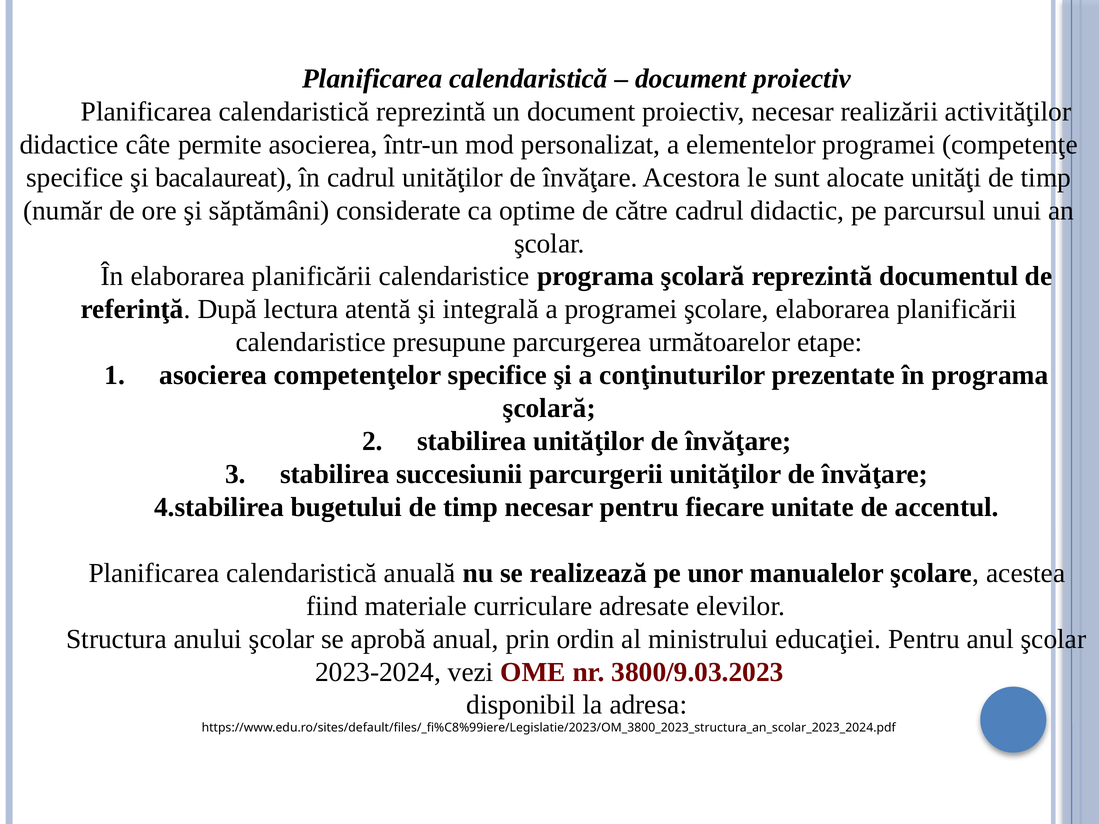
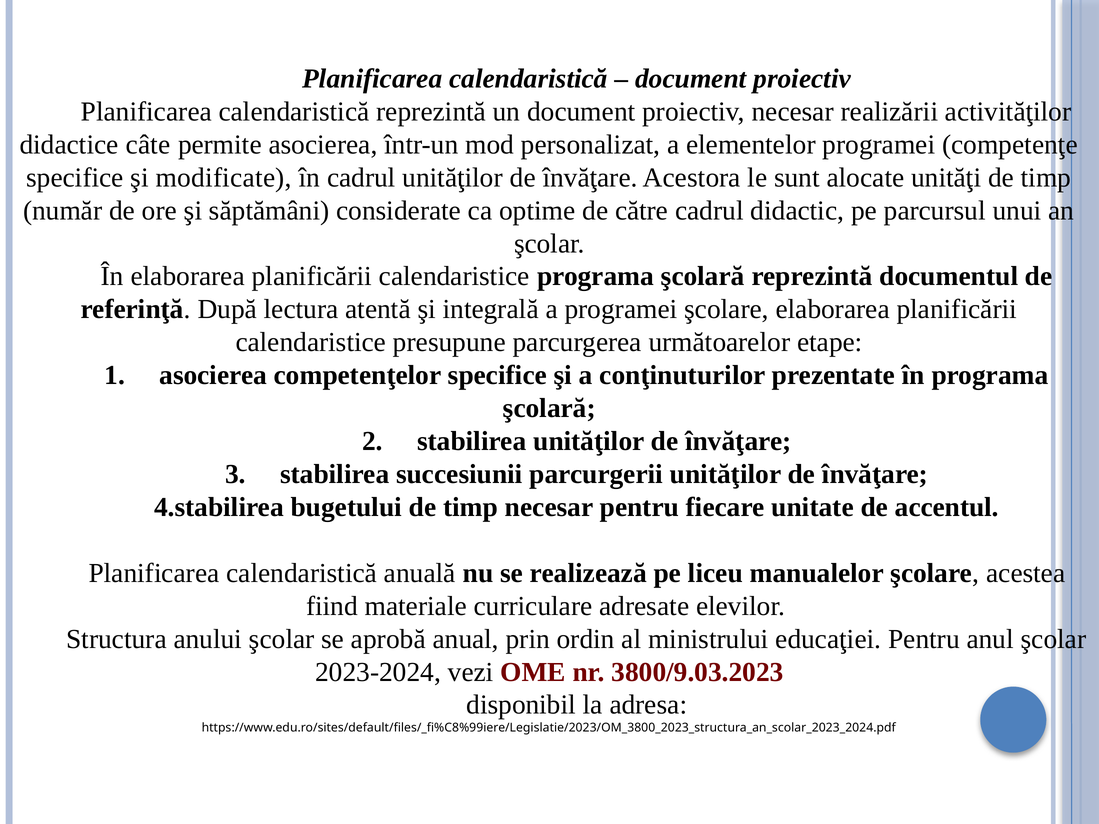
bacalaureat: bacalaureat -> modificate
unor: unor -> liceu
